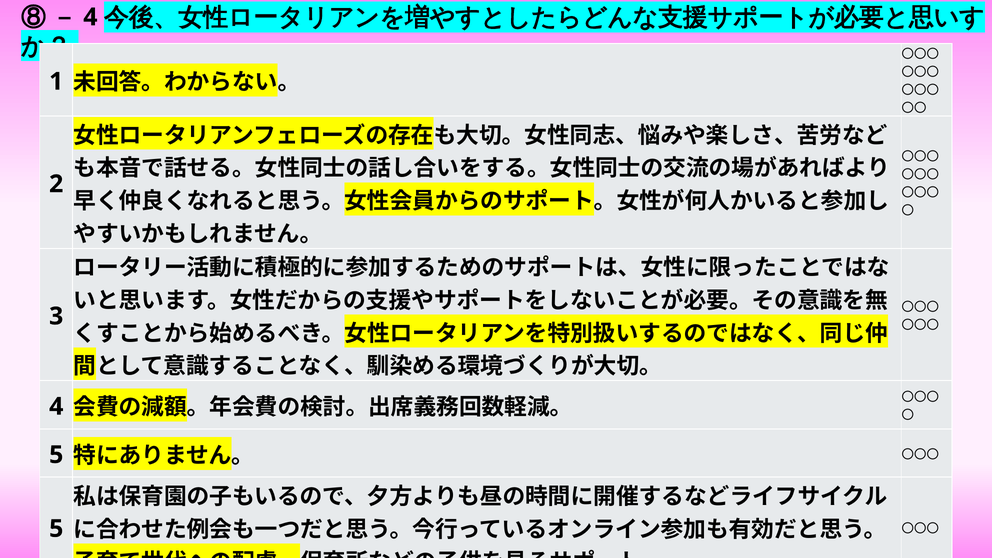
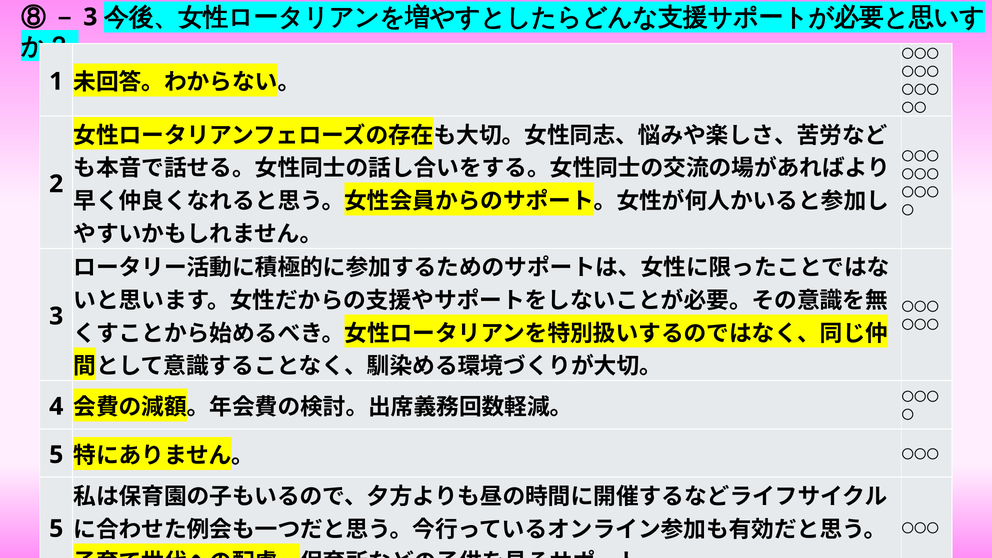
4 at (90, 17): 4 -> 3
